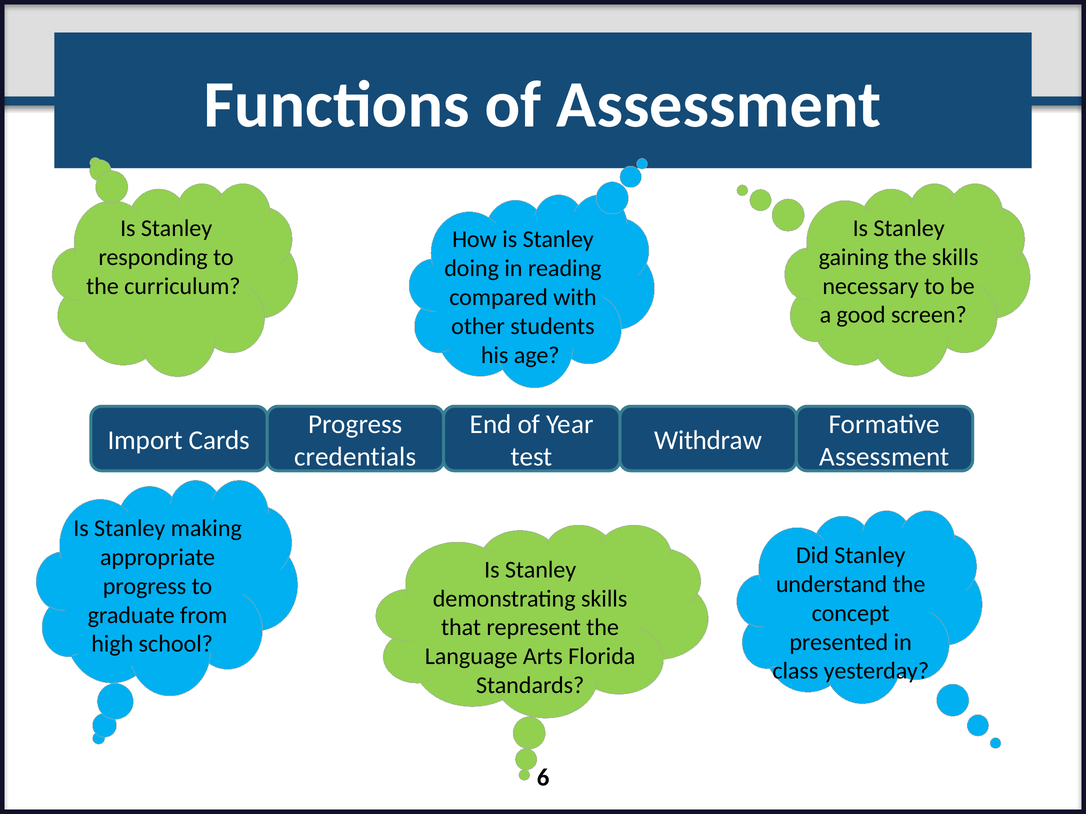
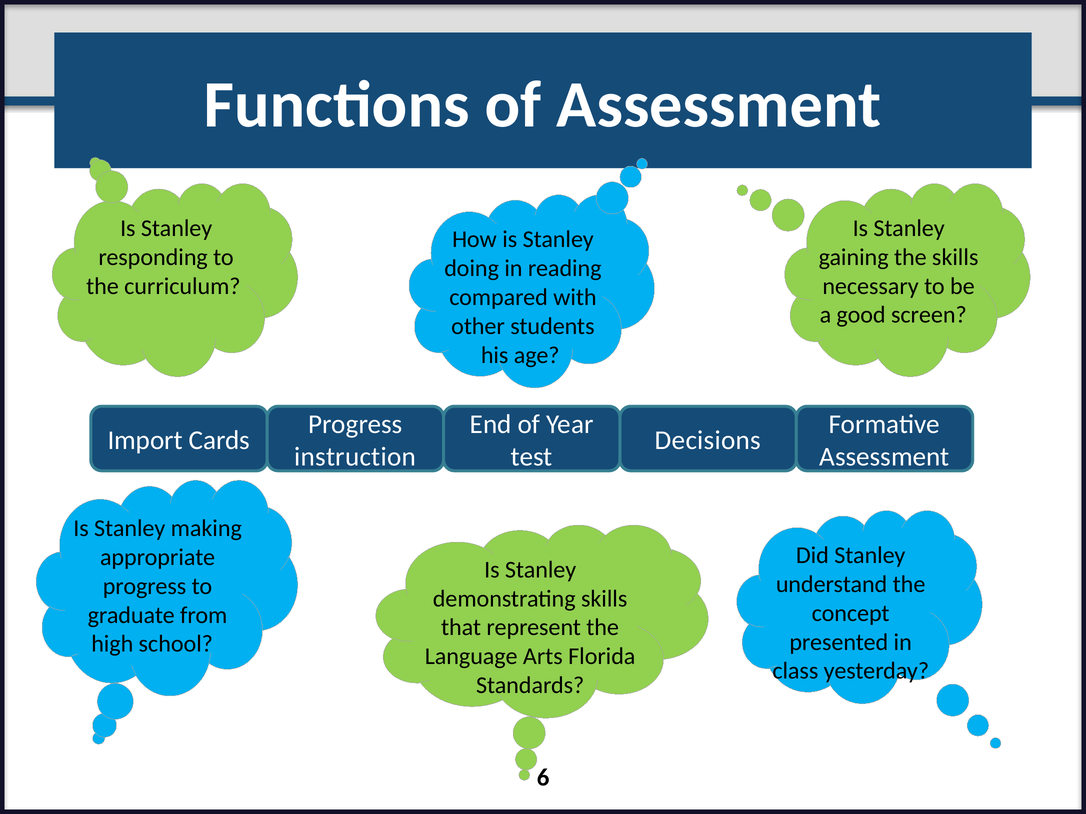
Withdraw: Withdraw -> Decisions
credentials: credentials -> instruction
